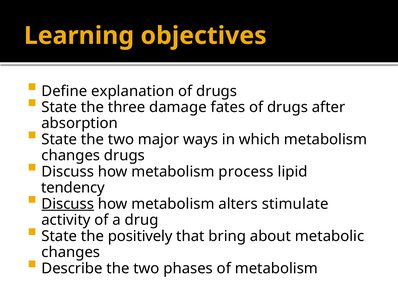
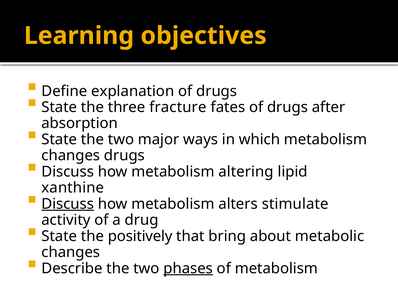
damage: damage -> fracture
process: process -> altering
tendency: tendency -> xanthine
phases underline: none -> present
